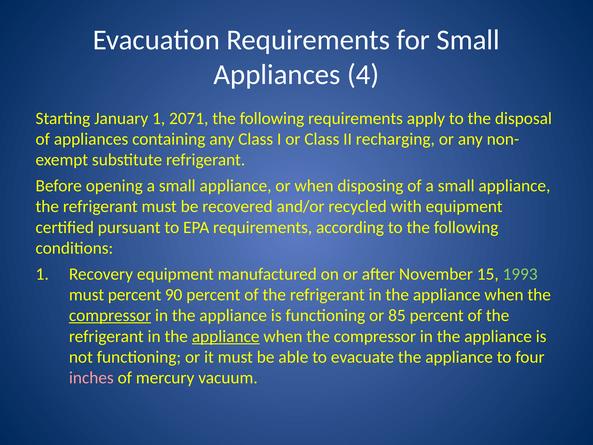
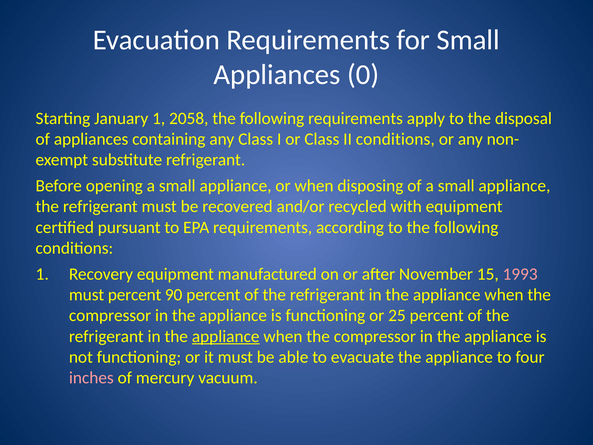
4: 4 -> 0
2071: 2071 -> 2058
II recharging: recharging -> conditions
1993 colour: light green -> pink
compressor at (110, 315) underline: present -> none
85: 85 -> 25
